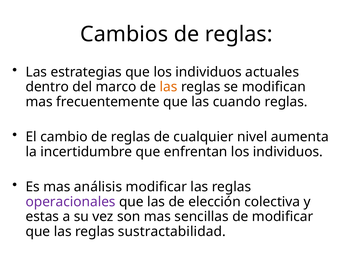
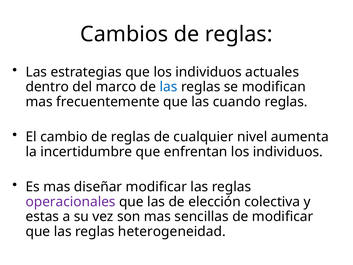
las at (169, 87) colour: orange -> blue
análisis: análisis -> diseñar
sustractabilidad: sustractabilidad -> heterogeneidad
